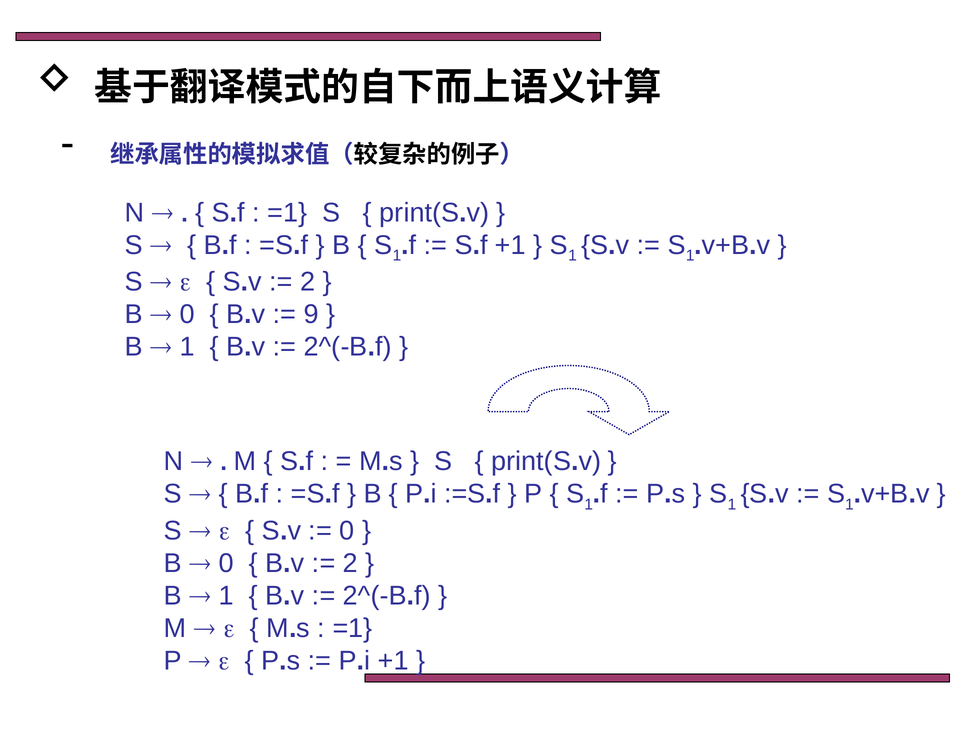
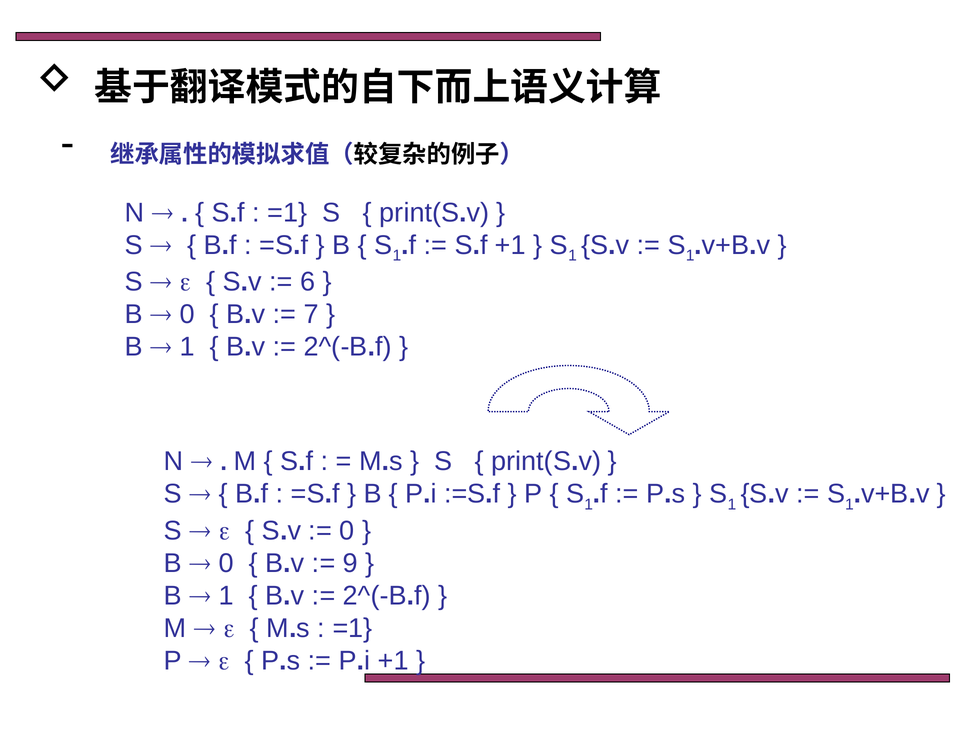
2 at (308, 282): 2 -> 6
9: 9 -> 7
2 at (350, 563): 2 -> 9
